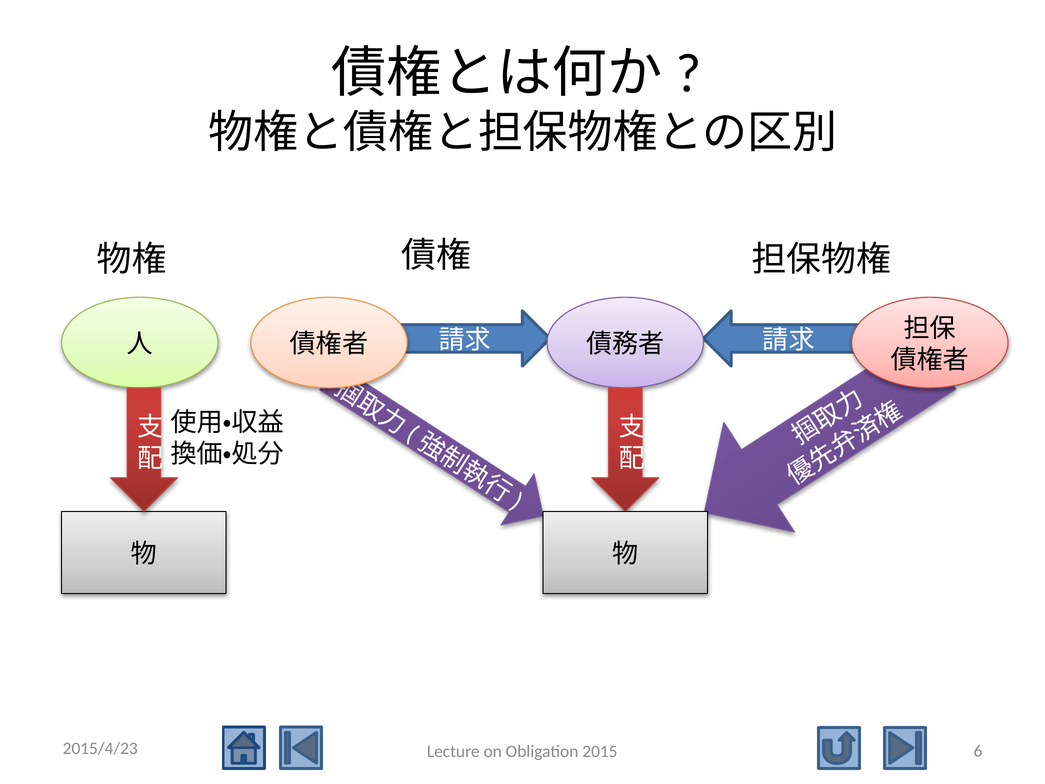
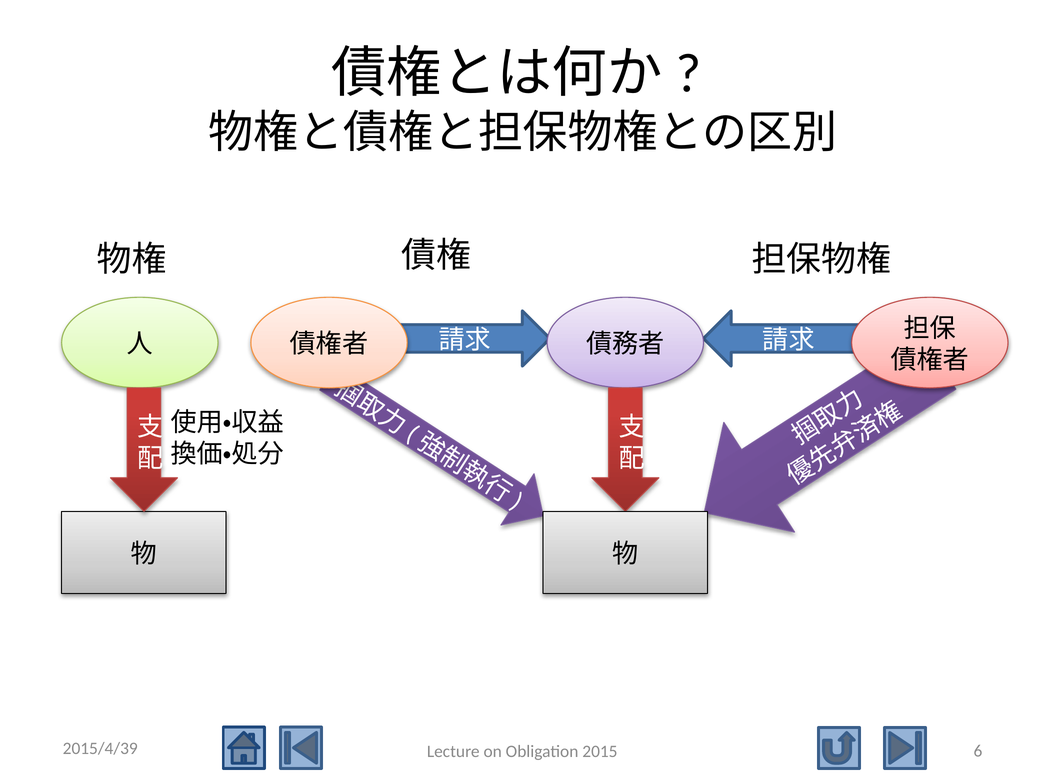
2015/4/23: 2015/4/23 -> 2015/4/39
